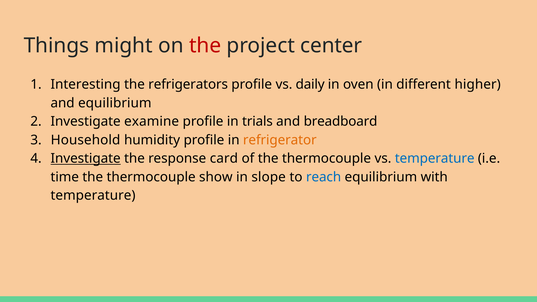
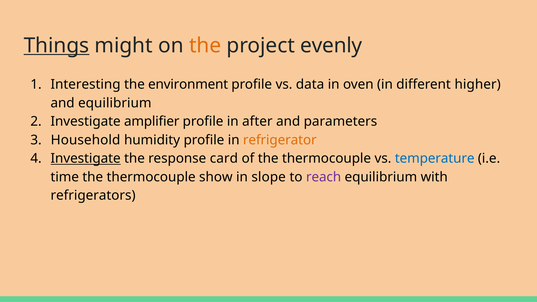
Things underline: none -> present
the at (205, 45) colour: red -> orange
center: center -> evenly
refrigerators: refrigerators -> environment
daily: daily -> data
examine: examine -> amplifier
trials: trials -> after
breadboard: breadboard -> parameters
reach colour: blue -> purple
temperature at (93, 196): temperature -> refrigerators
